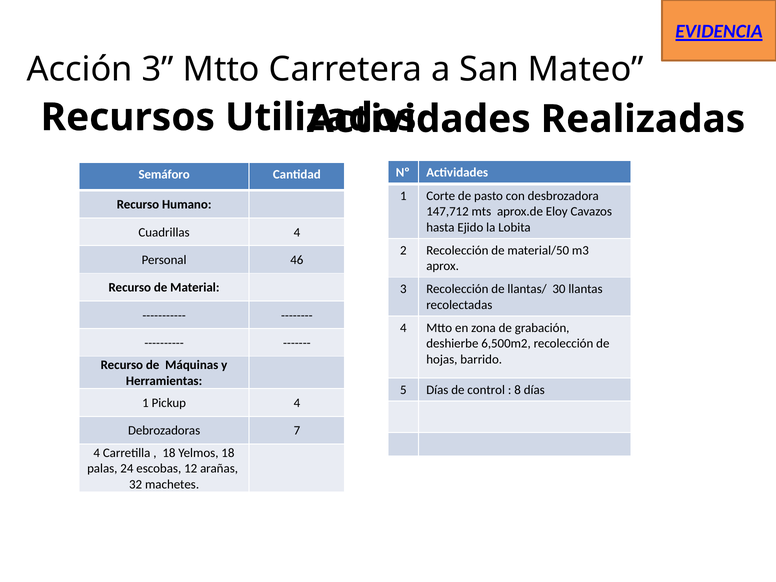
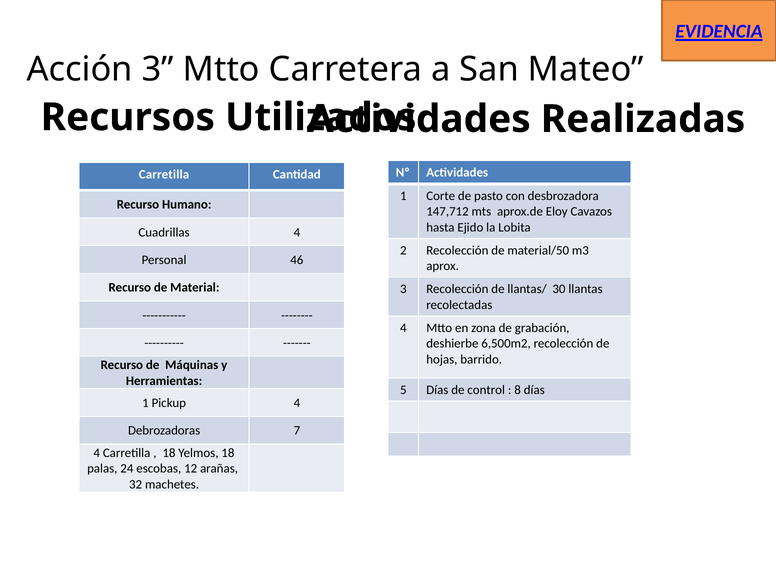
Semáforo at (164, 175): Semáforo -> Carretilla
